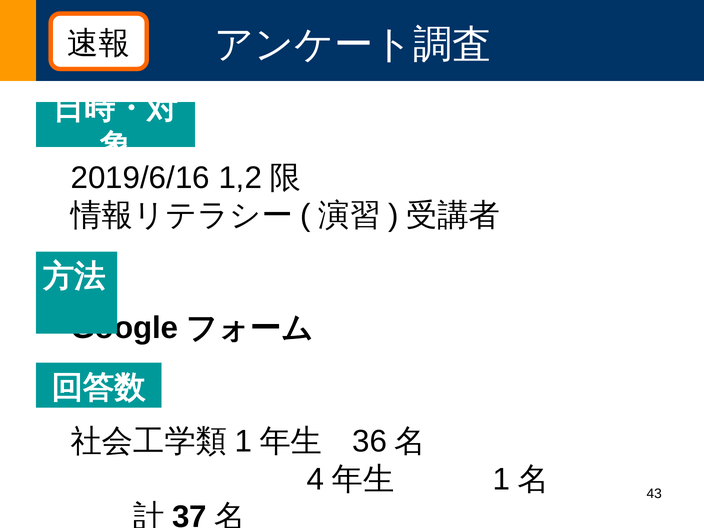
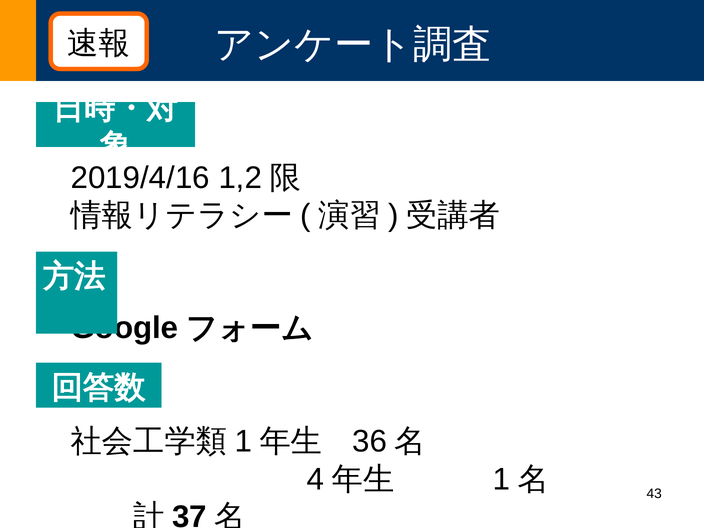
2019/6/16: 2019/6/16 -> 2019/4/16
